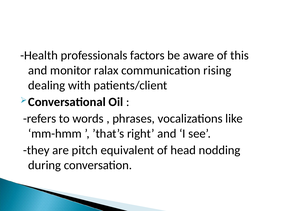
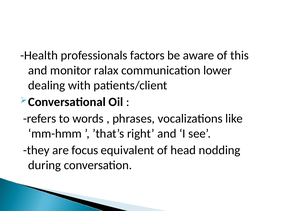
rising: rising -> lower
pitch: pitch -> focus
